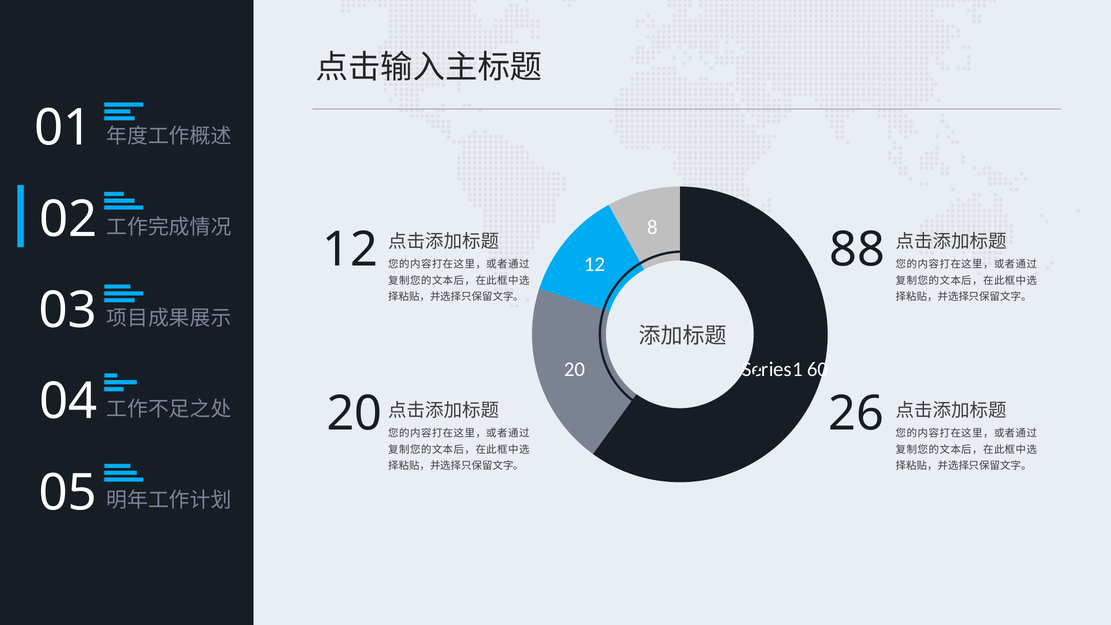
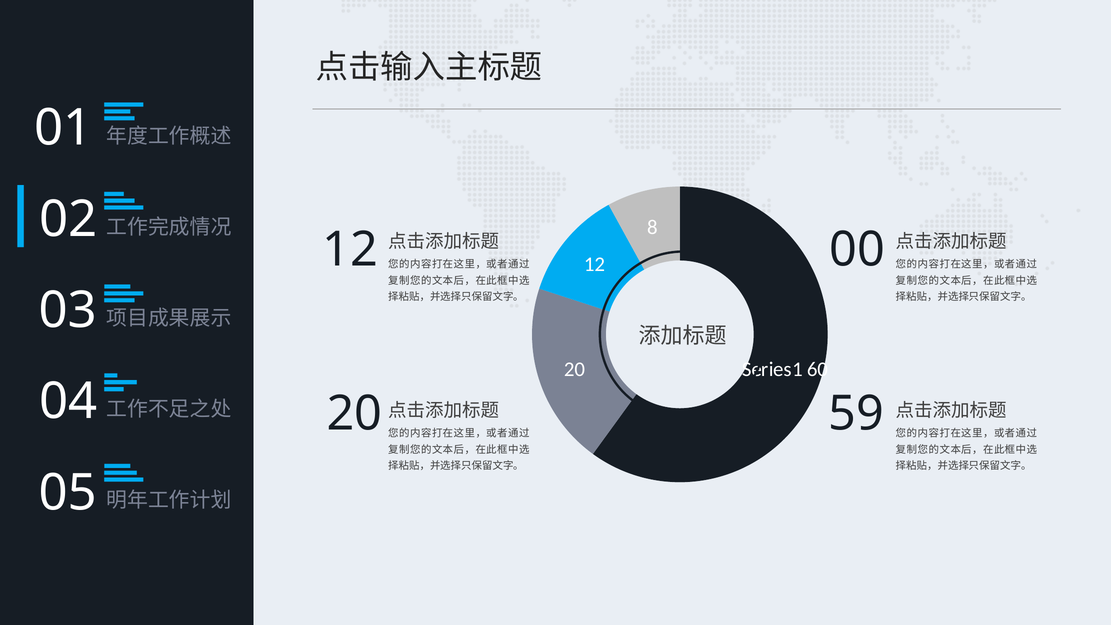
88: 88 -> 00
26: 26 -> 59
